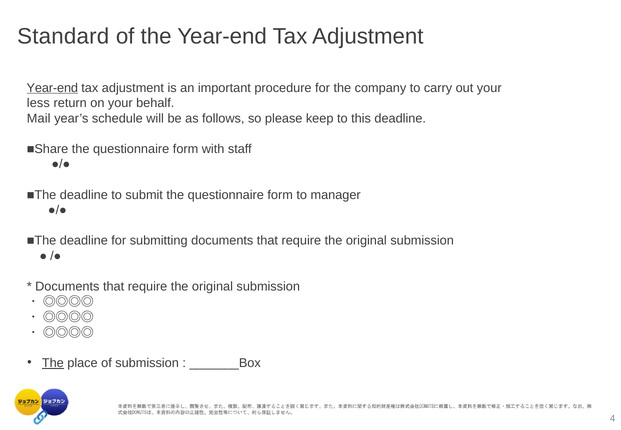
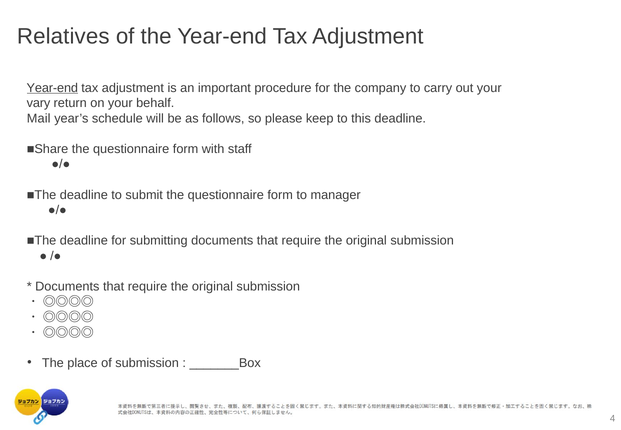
Standard: Standard -> Relatives
less: less -> vary
The at (53, 363) underline: present -> none
